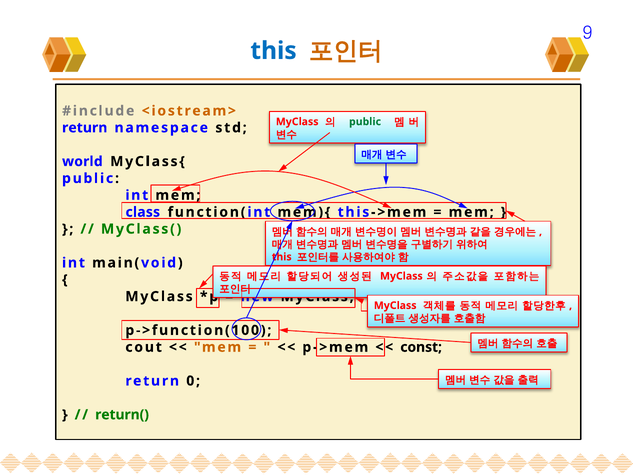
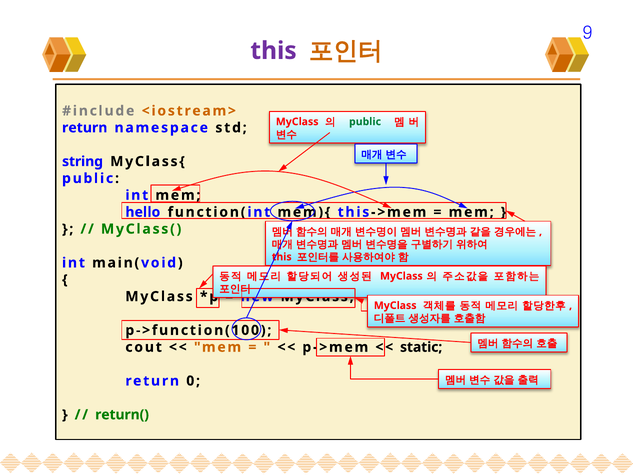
this at (274, 51) colour: blue -> purple
world: world -> string
class: class -> hello
const: const -> static
